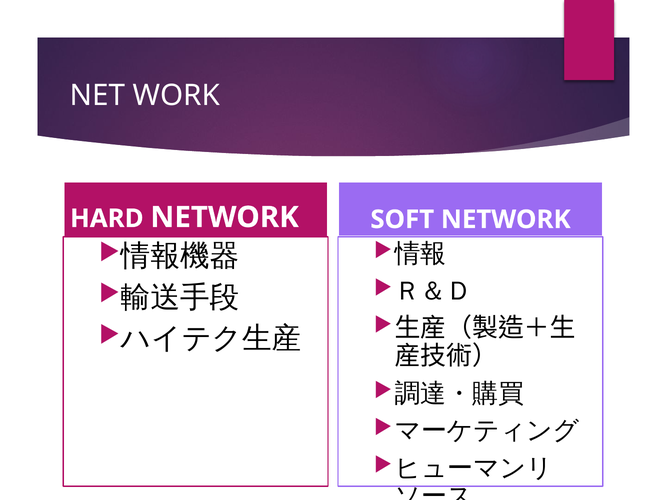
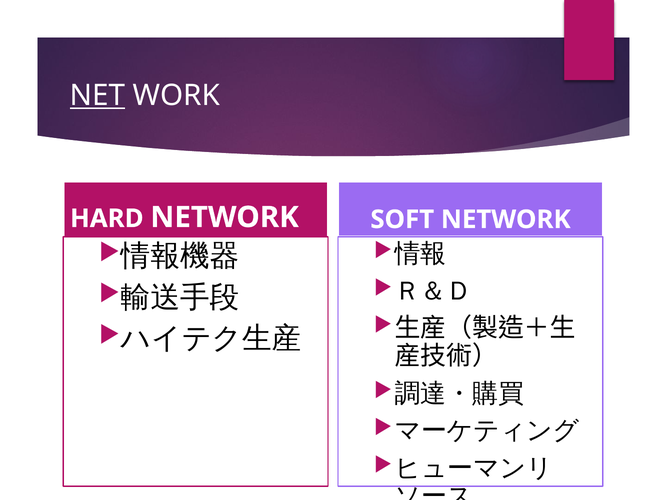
NET underline: none -> present
